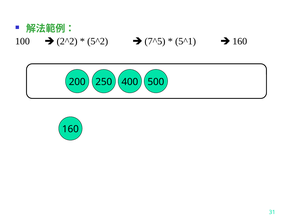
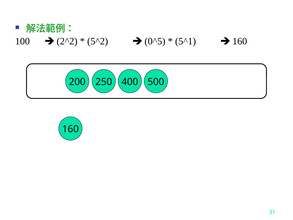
7^5: 7^5 -> 0^5
